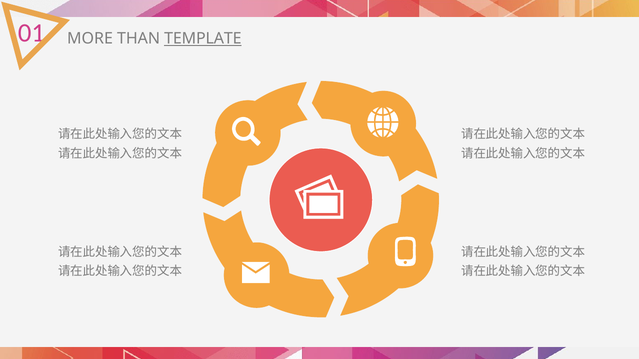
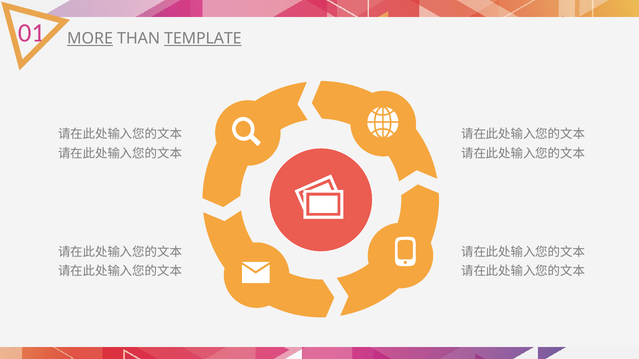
MORE underline: none -> present
